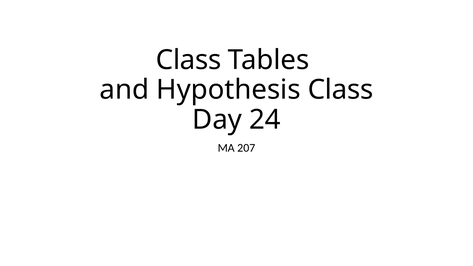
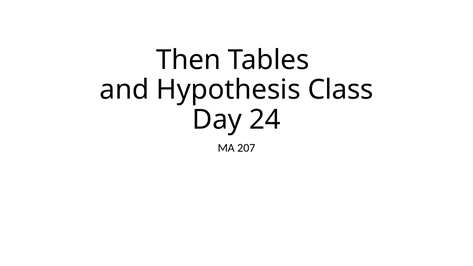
Class at (189, 60): Class -> Then
